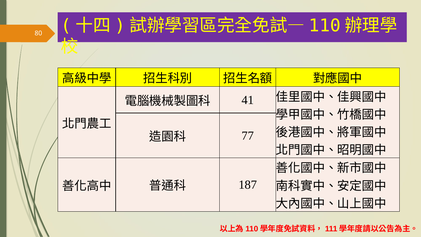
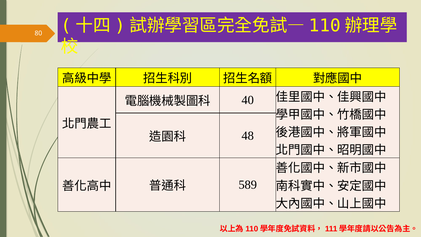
41: 41 -> 40
77: 77 -> 48
187: 187 -> 589
